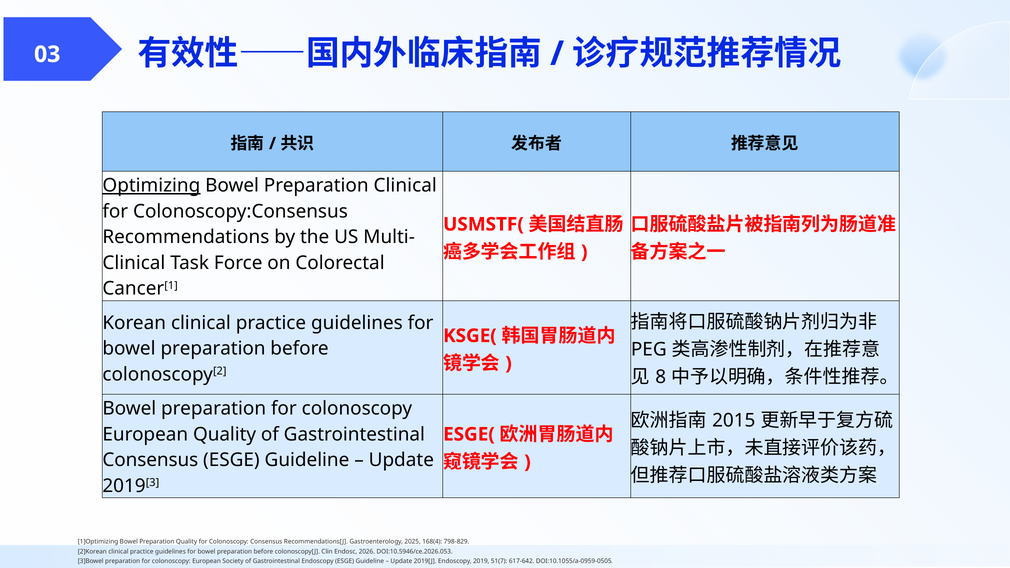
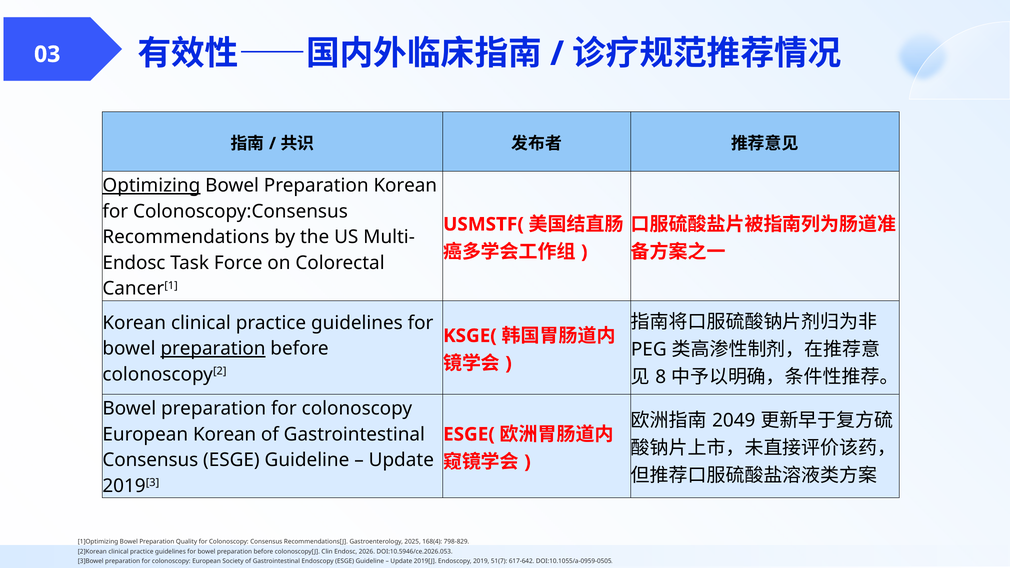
Preparation Clinical: Clinical -> Korean
Clinical at (134, 263): Clinical -> Endosc
preparation at (213, 349) underline: none -> present
2015: 2015 -> 2049
European Quality: Quality -> Korean
